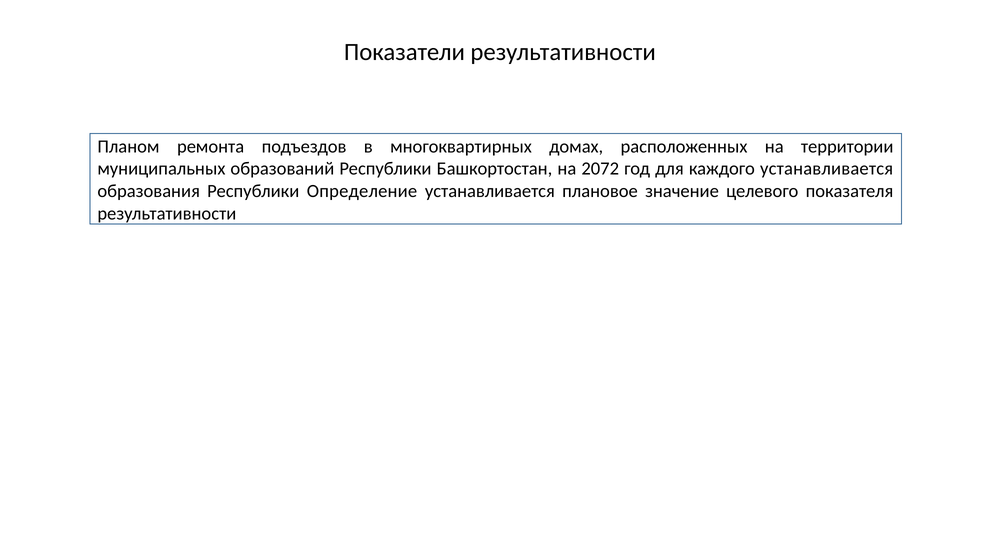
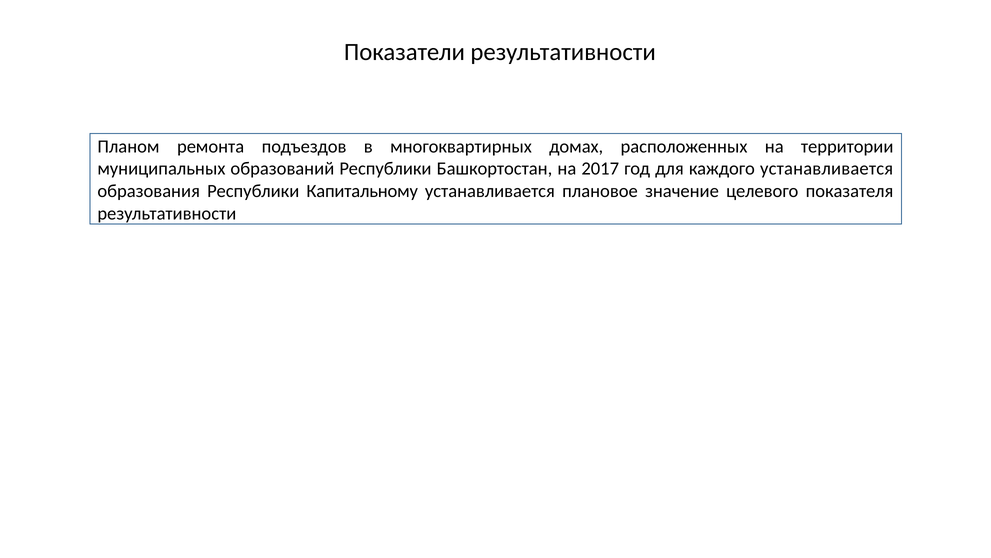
2072: 2072 -> 2017
Определение: Определение -> Капитальному
